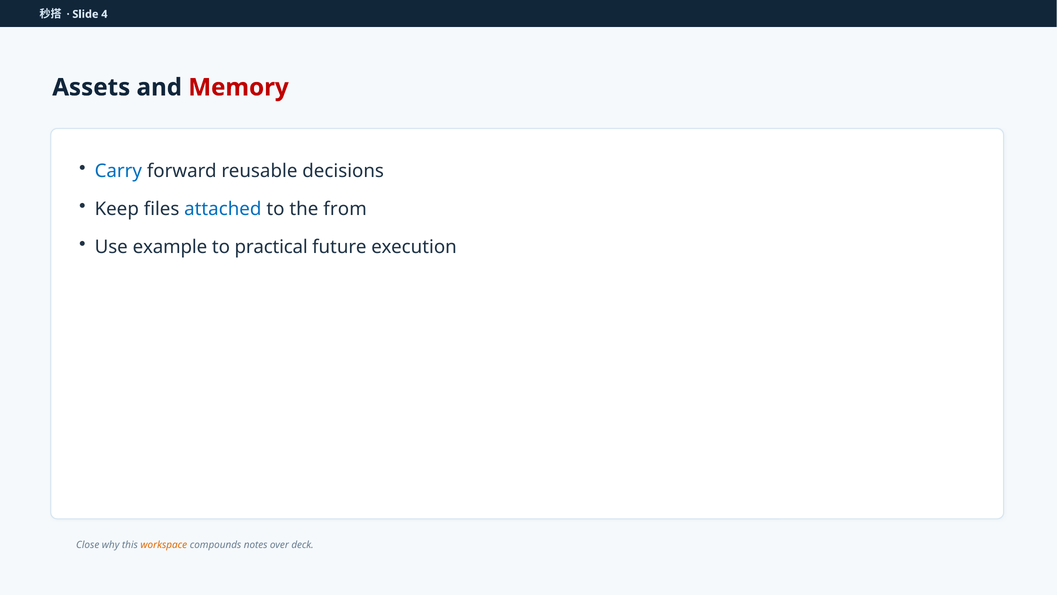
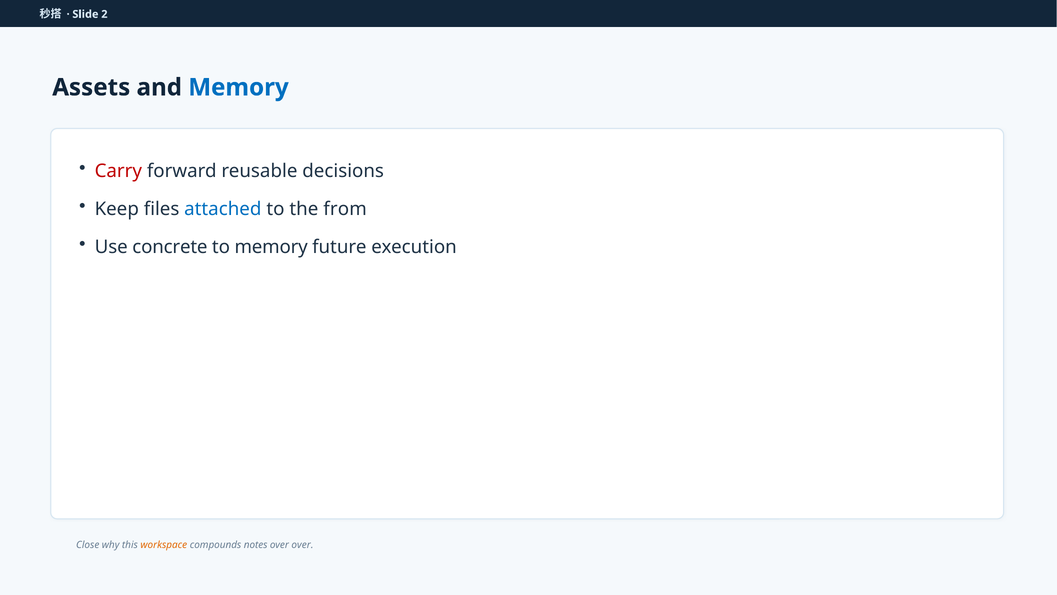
4: 4 -> 2
Memory at (238, 87) colour: red -> blue
Carry colour: blue -> red
example: example -> concrete
to practical: practical -> memory
over deck: deck -> over
